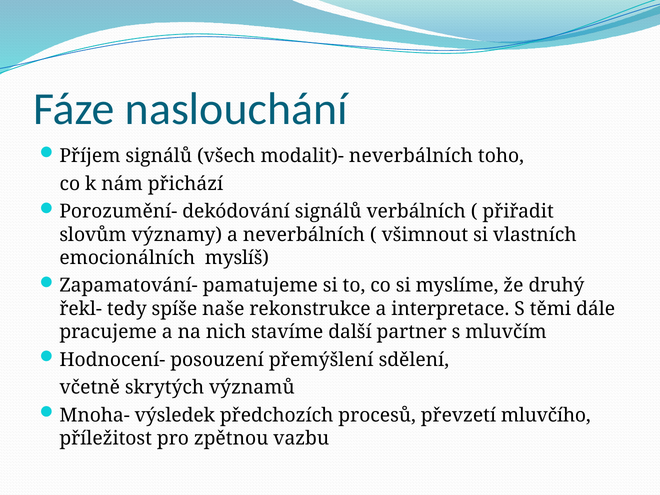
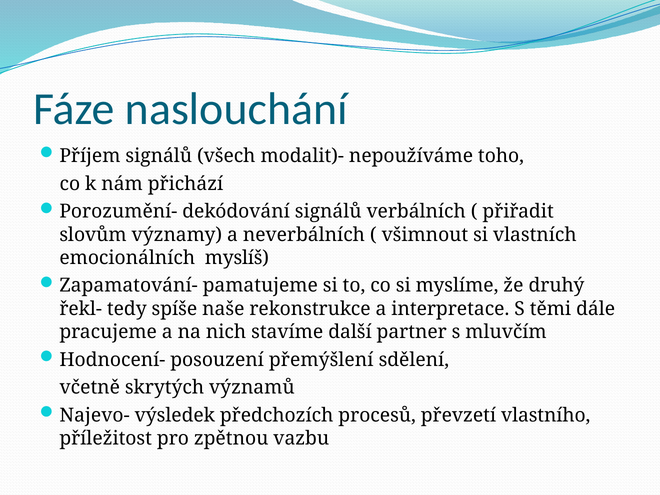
modalit)- neverbálních: neverbálních -> nepoužíváme
Mnoha-: Mnoha- -> Najevo-
mluvčího: mluvčího -> vlastního
